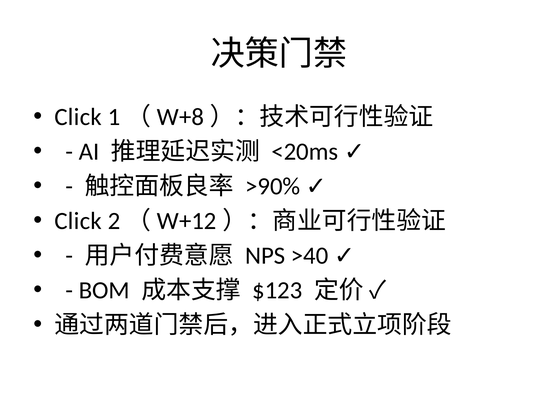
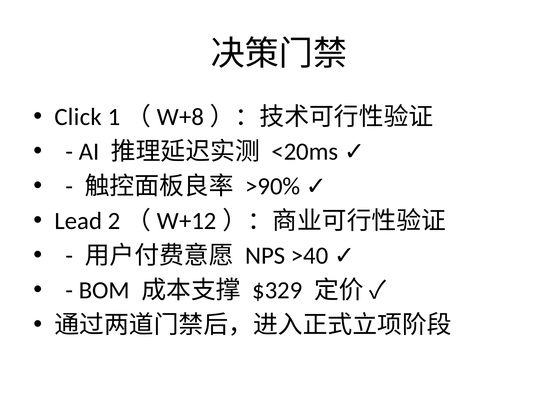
Click at (78, 221): Click -> Lead
$123: $123 -> $329
